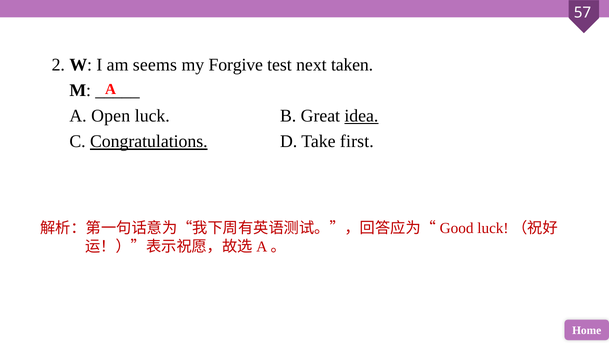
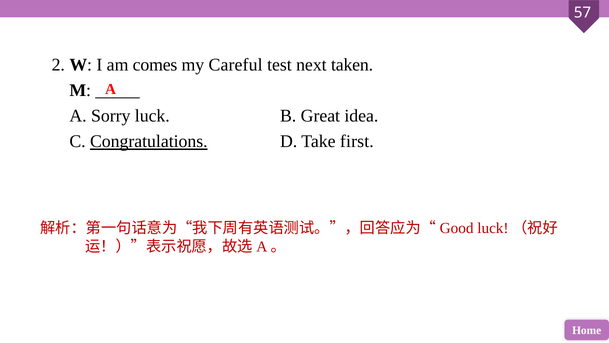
seems: seems -> comes
Forgive: Forgive -> Careful
Open: Open -> Sorry
idea underline: present -> none
